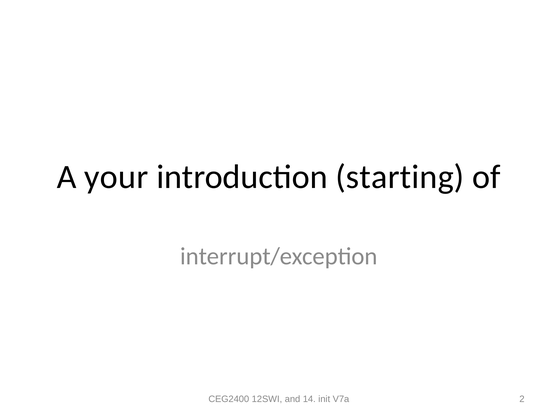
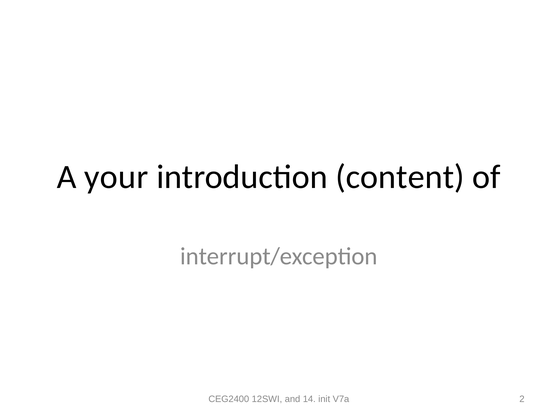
starting: starting -> content
